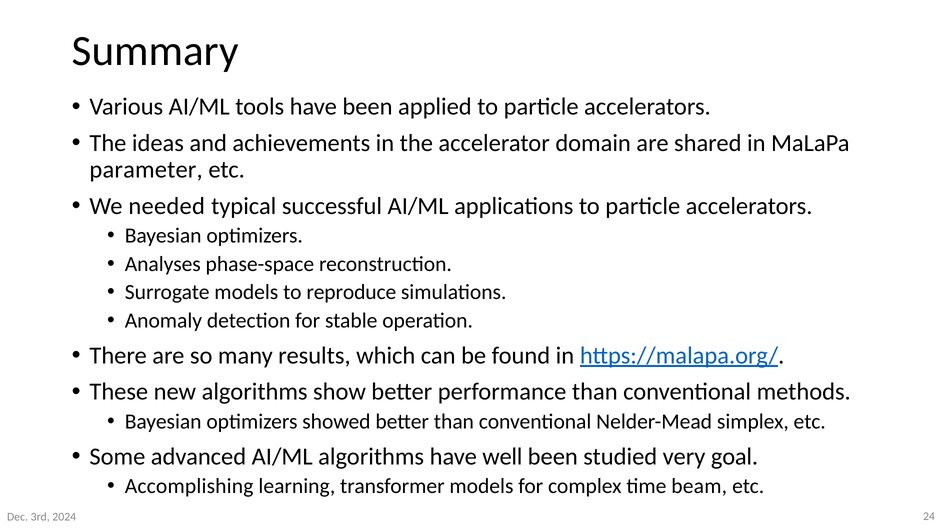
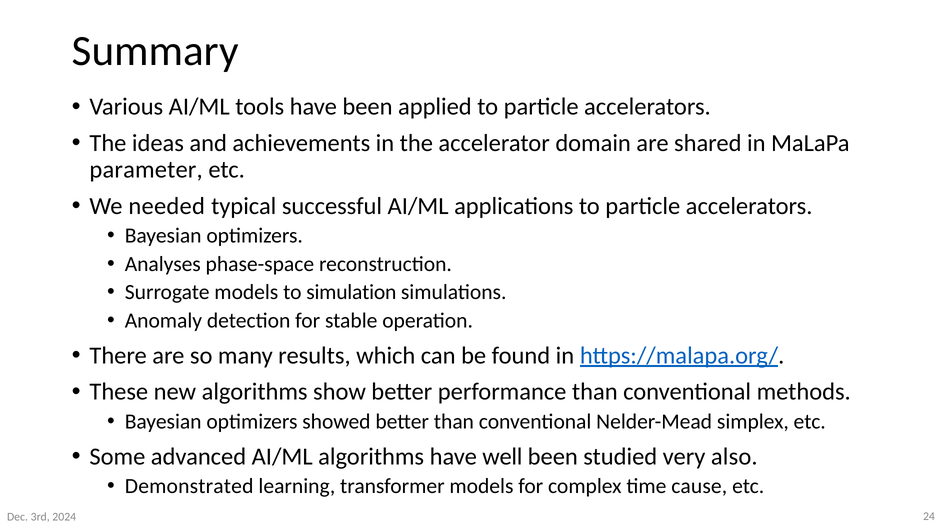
reproduce: reproduce -> simulation
goal: goal -> also
Accomplishing: Accomplishing -> Demonstrated
beam: beam -> cause
